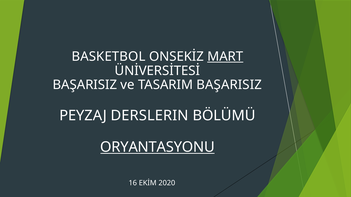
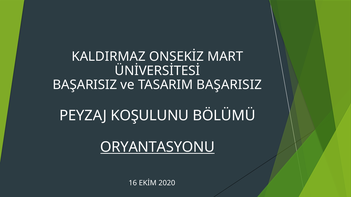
BASKETBOL: BASKETBOL -> KALDIRMAZ
MART underline: present -> none
DERSLERIN: DERSLERIN -> KOŞULUNU
